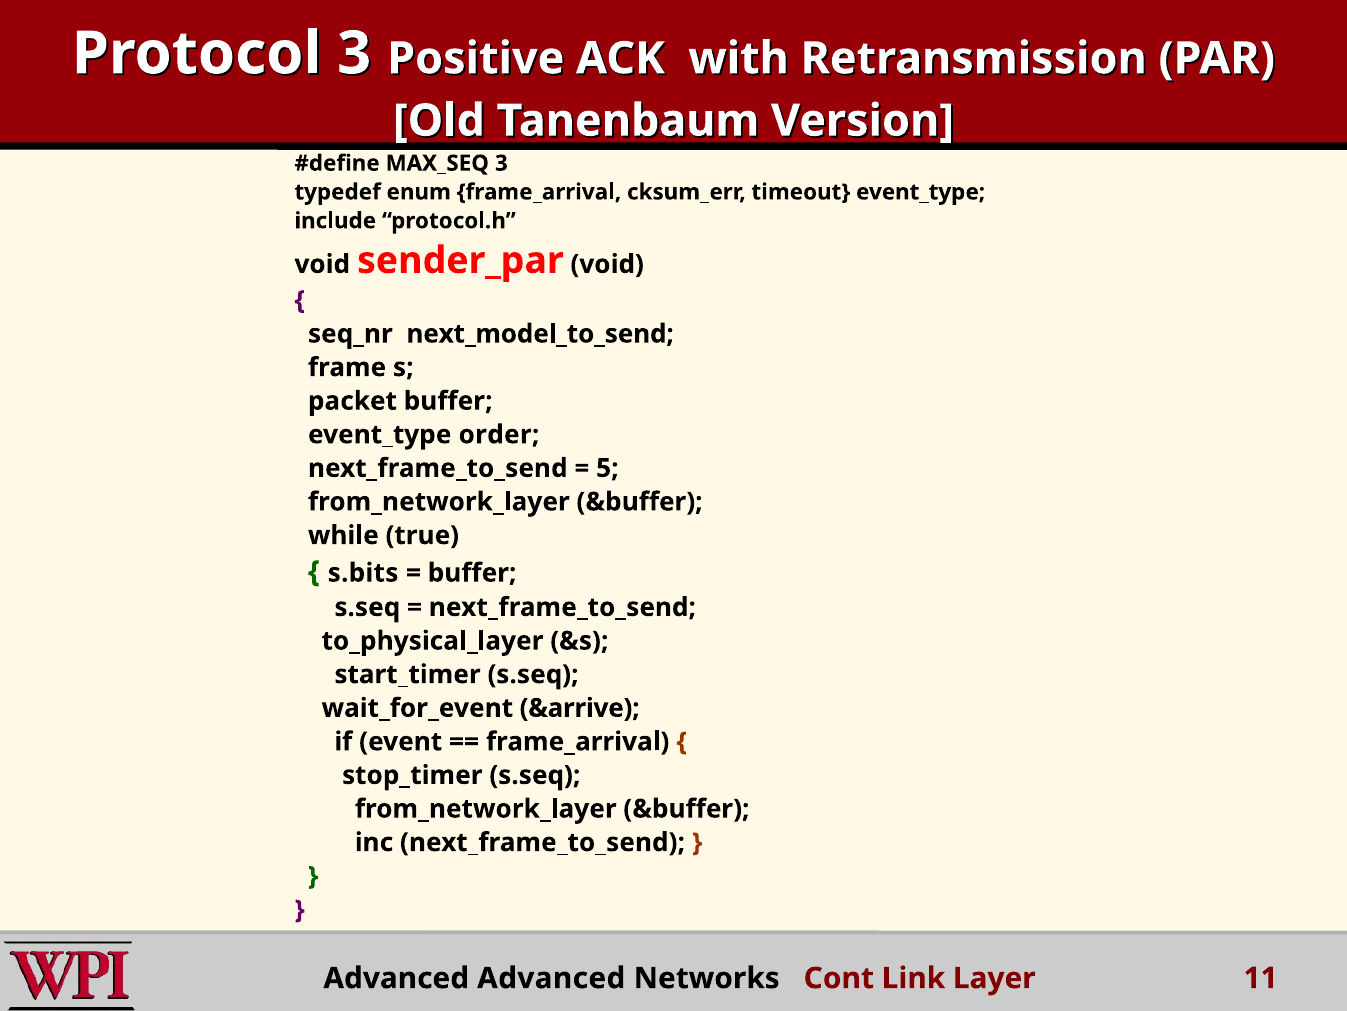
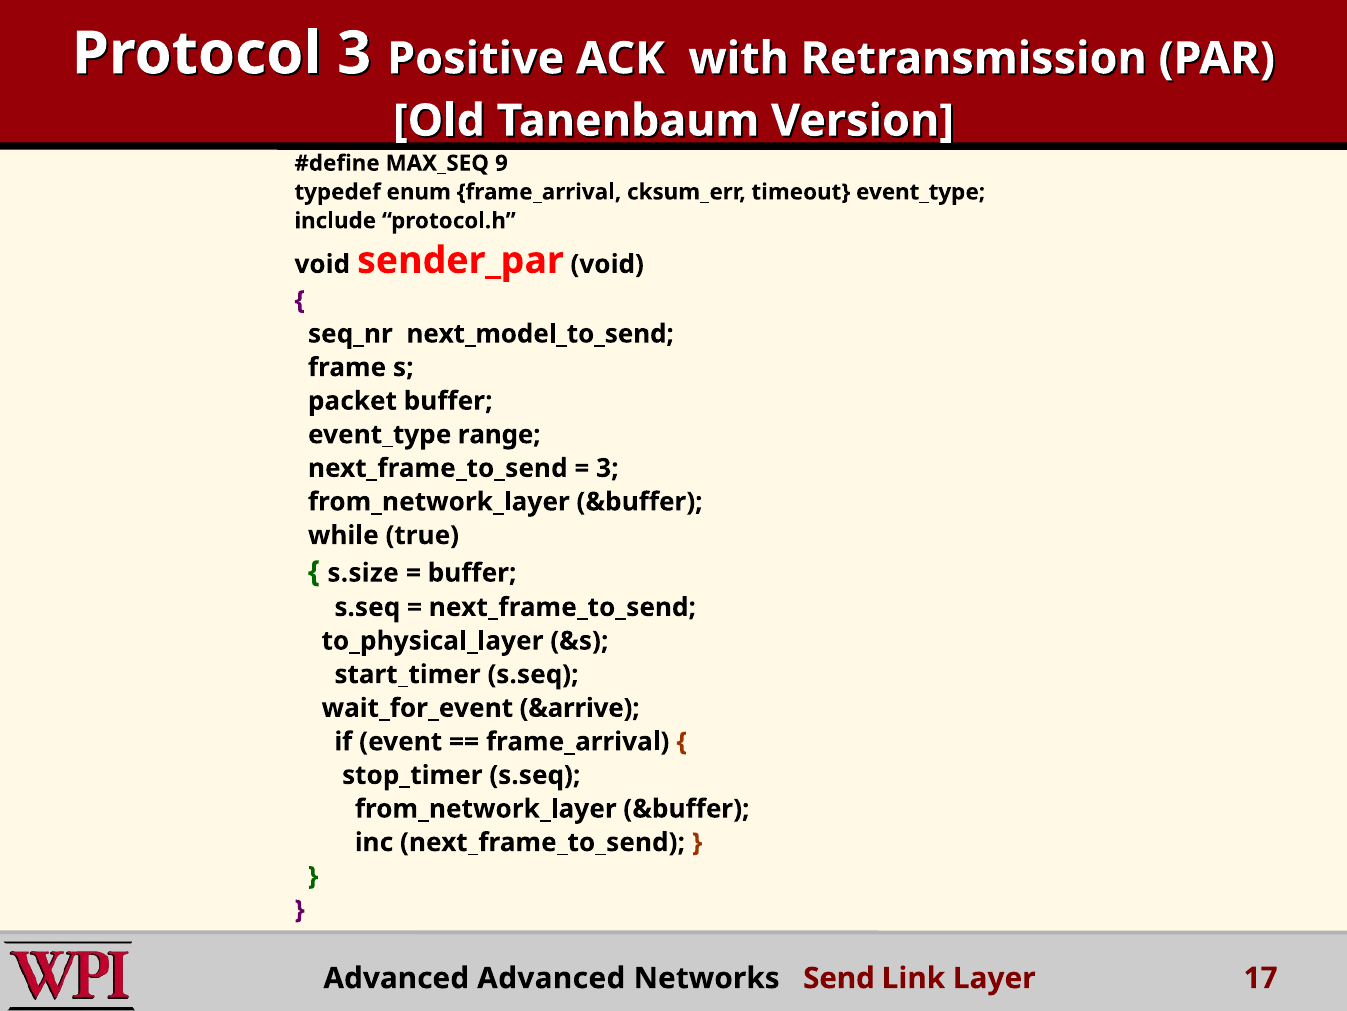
MAX_SEQ 3: 3 -> 9
order: order -> range
5 at (607, 468): 5 -> 3
s.bits: s.bits -> s.size
Cont: Cont -> Send
11: 11 -> 17
